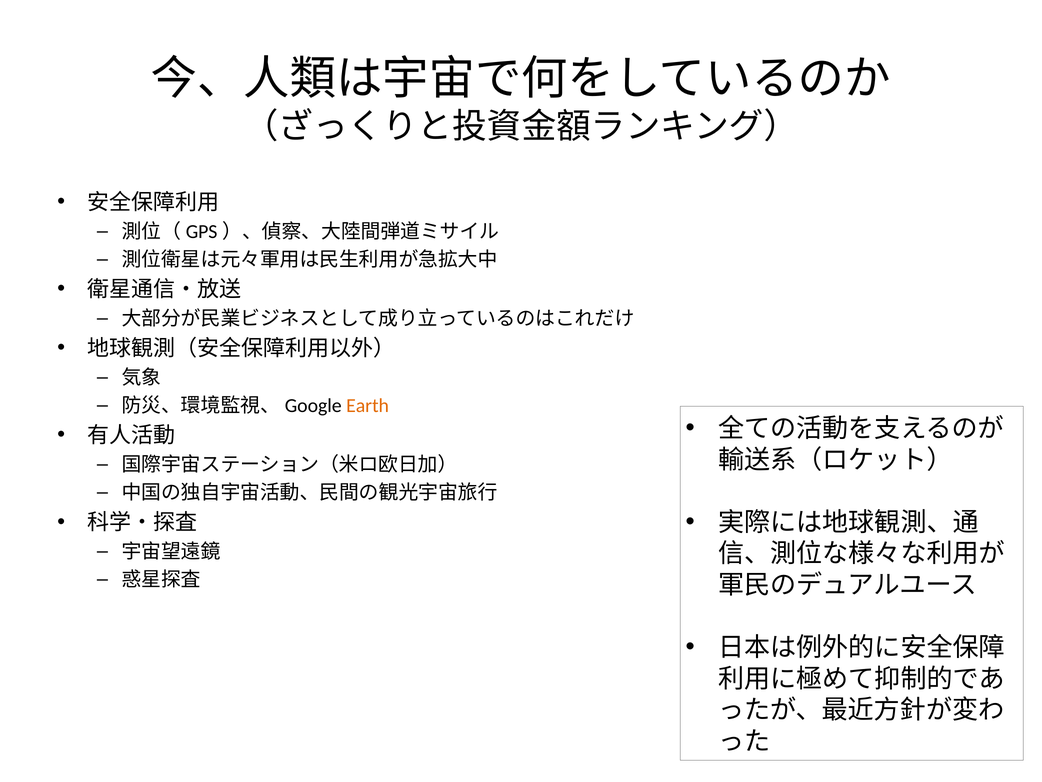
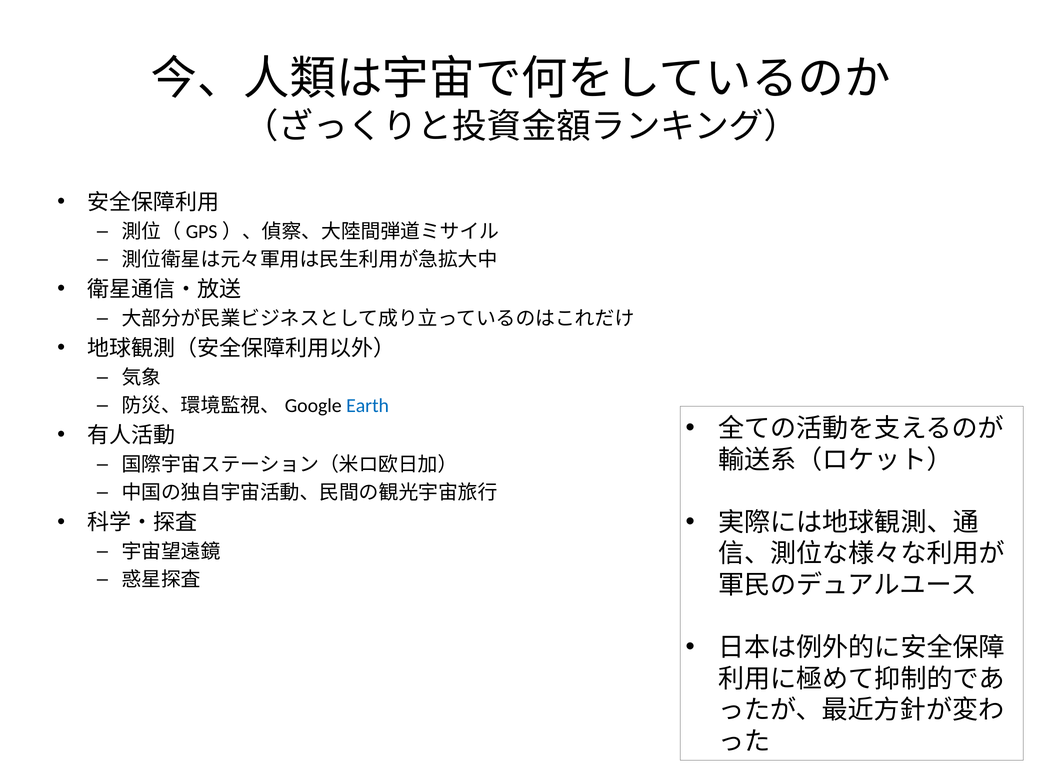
Earth colour: orange -> blue
